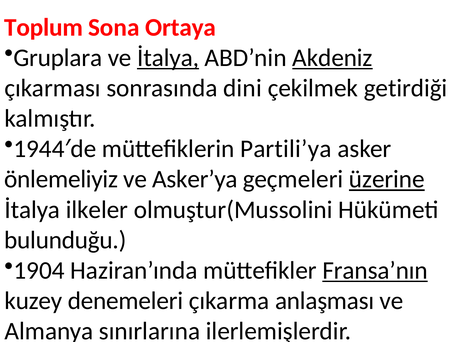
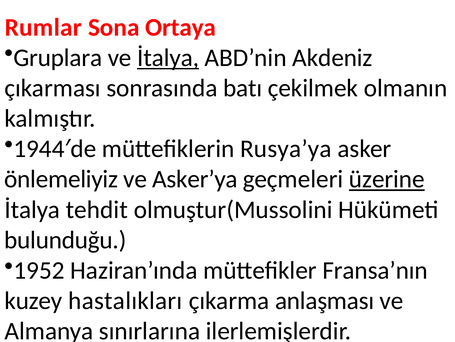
Toplum: Toplum -> Rumlar
Akdeniz underline: present -> none
dini: dini -> batı
getirdiği: getirdiği -> olmanın
Partili’ya: Partili’ya -> Rusya’ya
ilkeler: ilkeler -> tehdit
1904: 1904 -> 1952
Fransa’nın underline: present -> none
denemeleri: denemeleri -> hastalıkları
